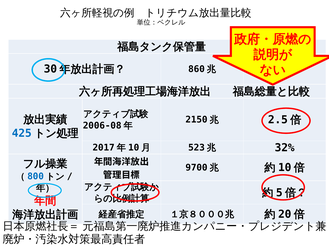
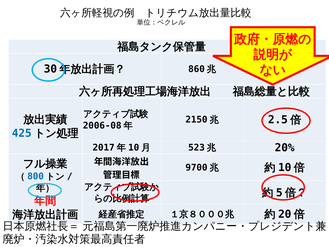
32%: 32% -> 20%
